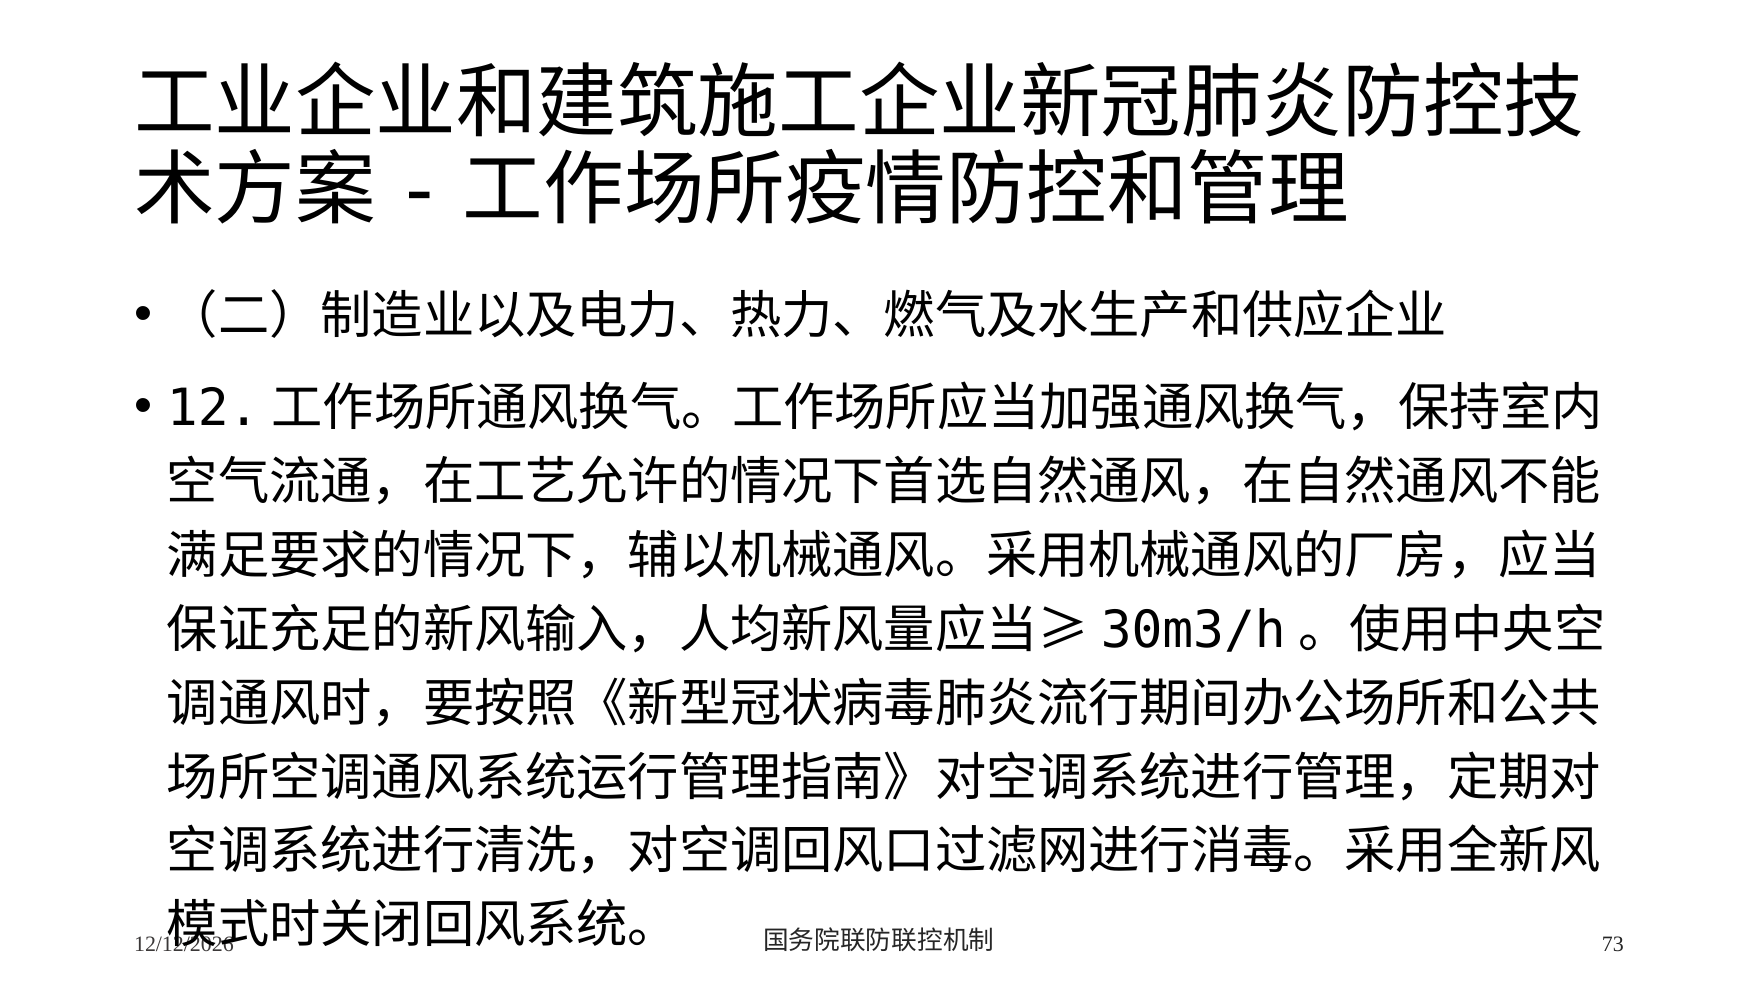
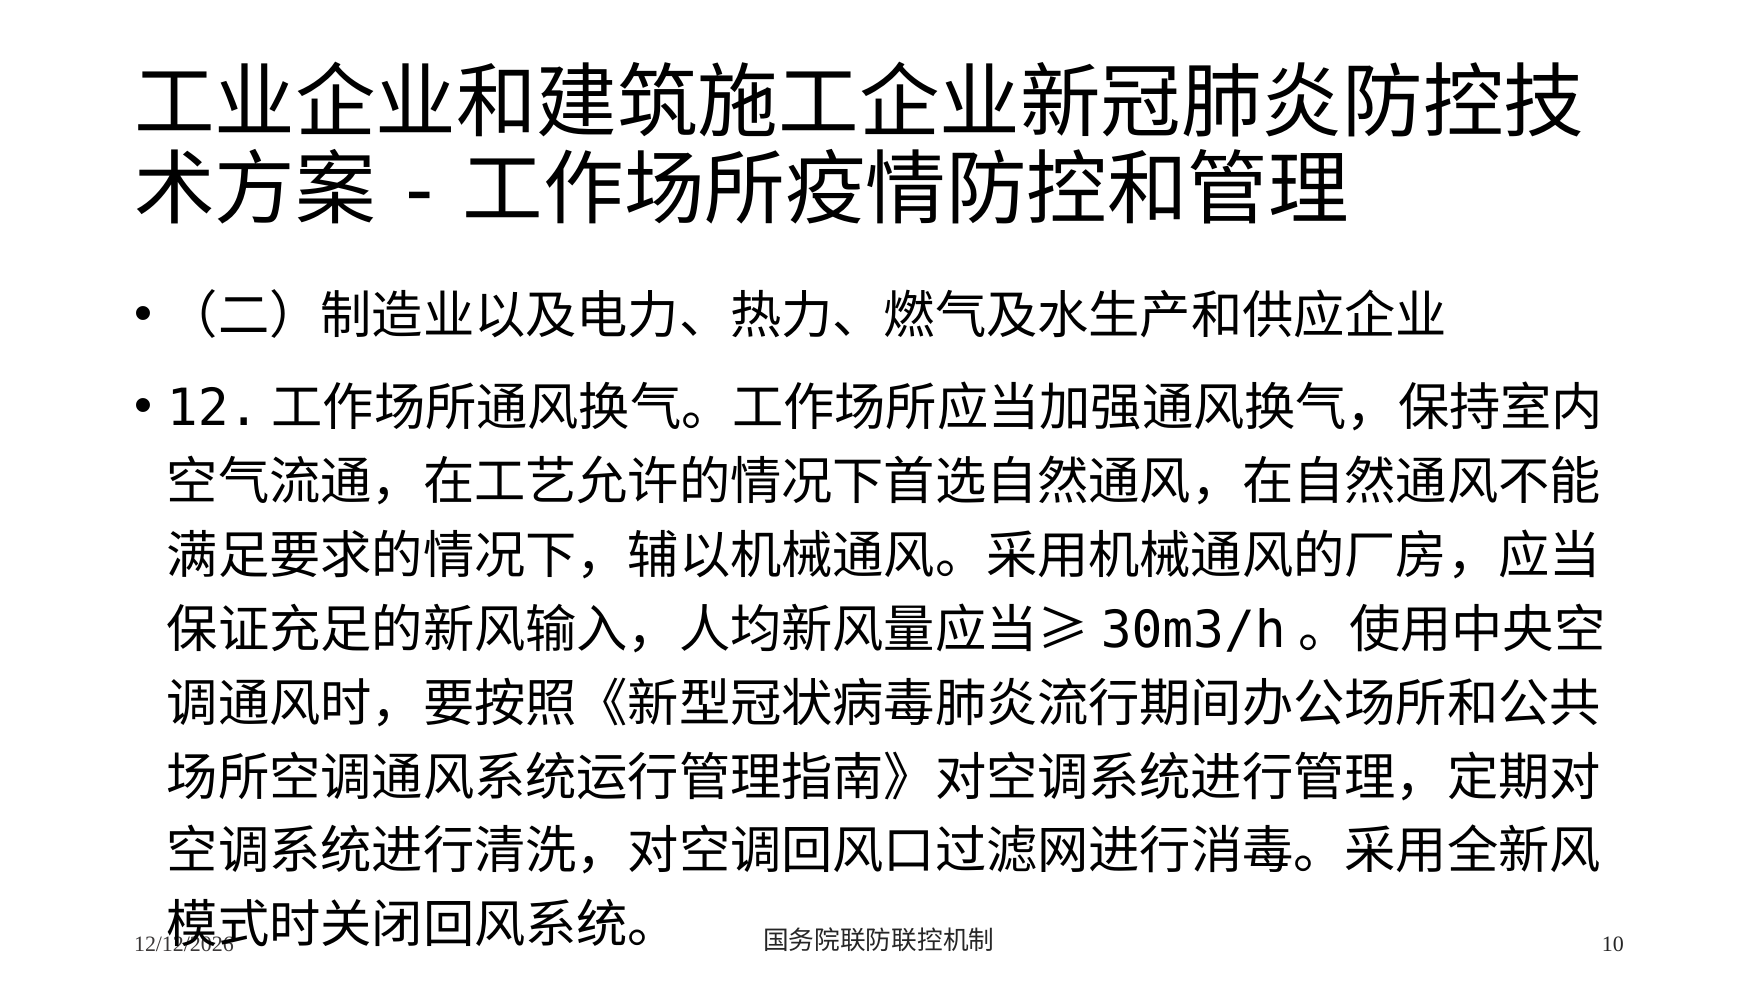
73: 73 -> 10
